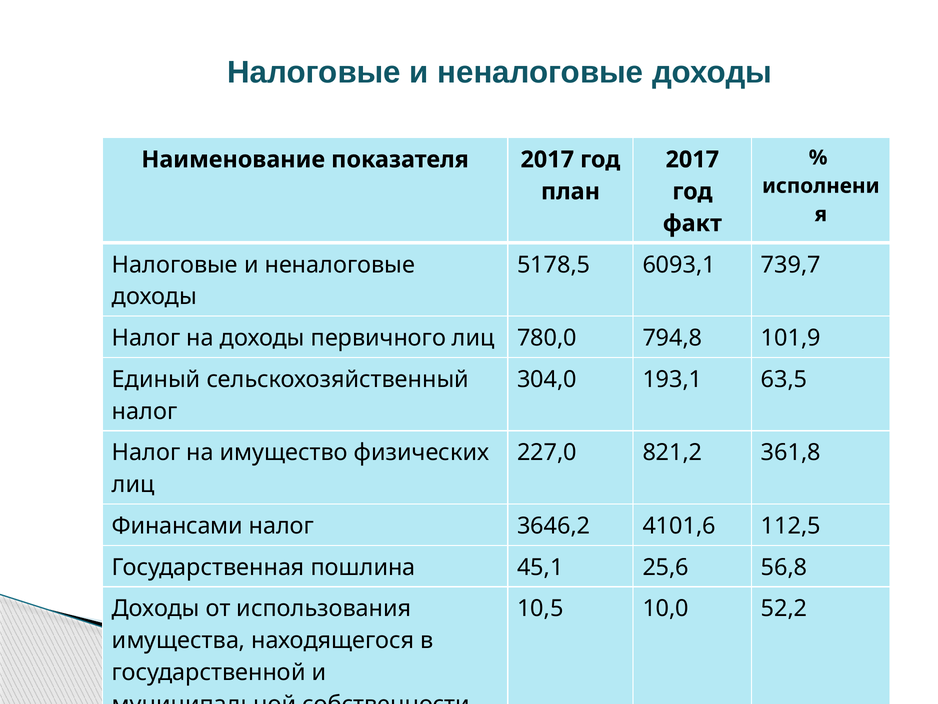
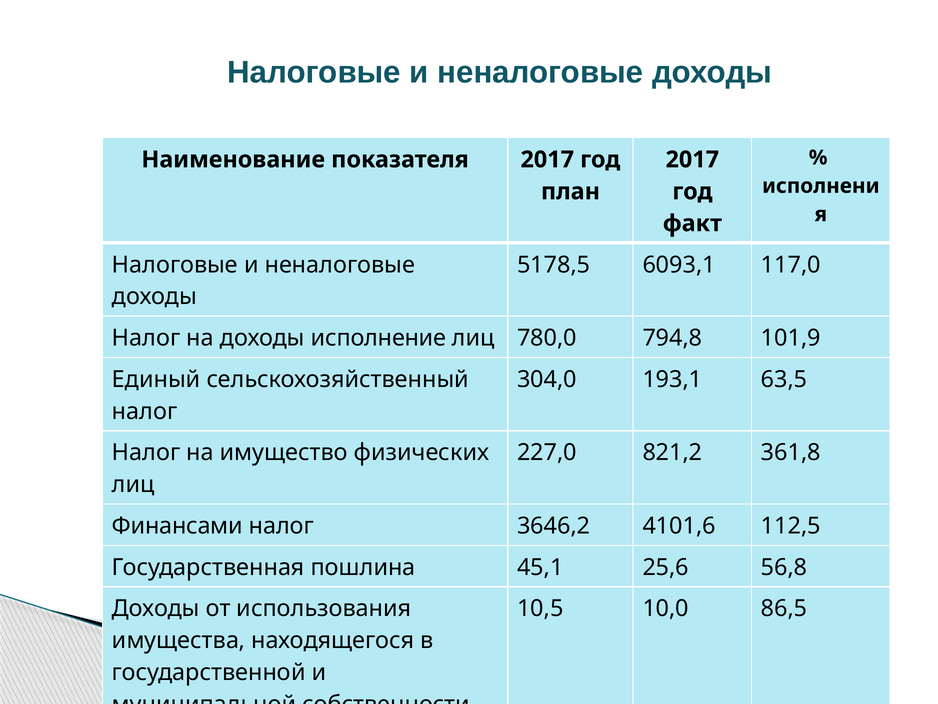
739,7: 739,7 -> 117,0
первичного: первичного -> исполнение
52,2: 52,2 -> 86,5
